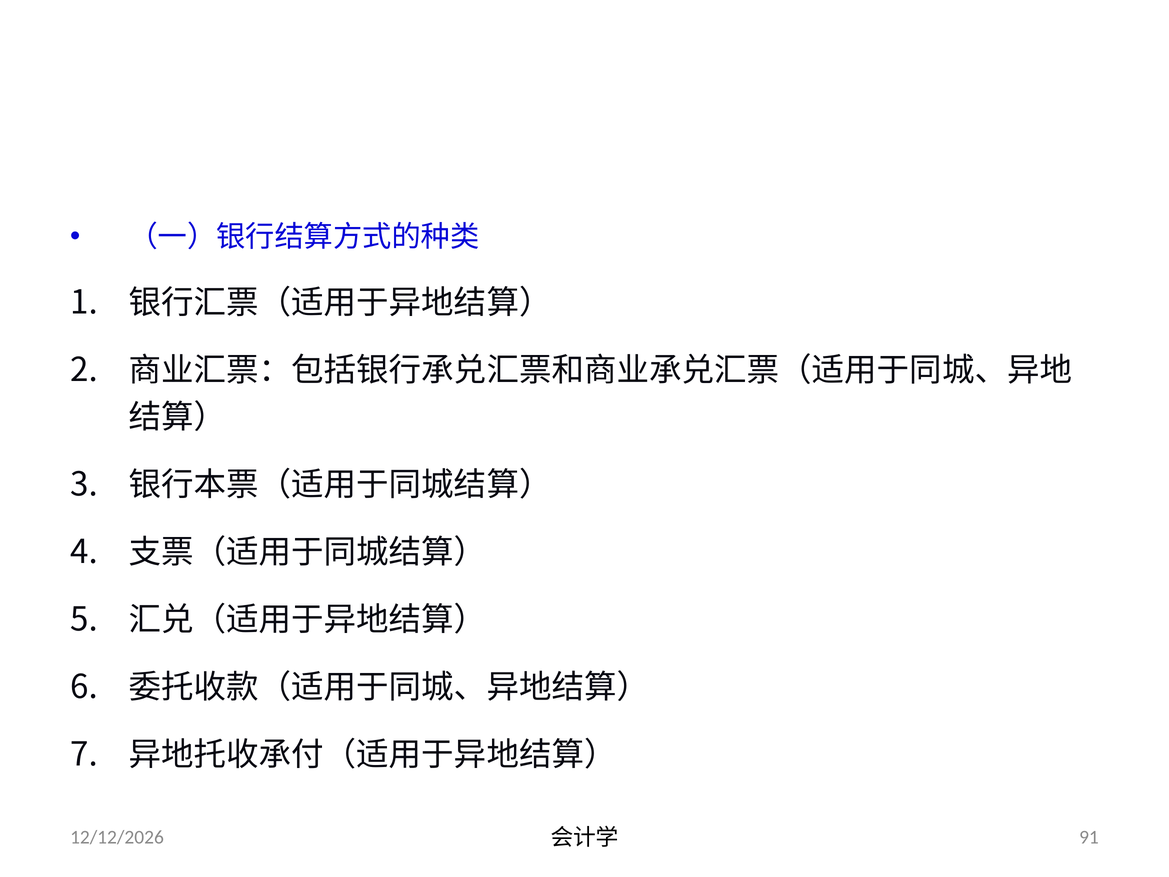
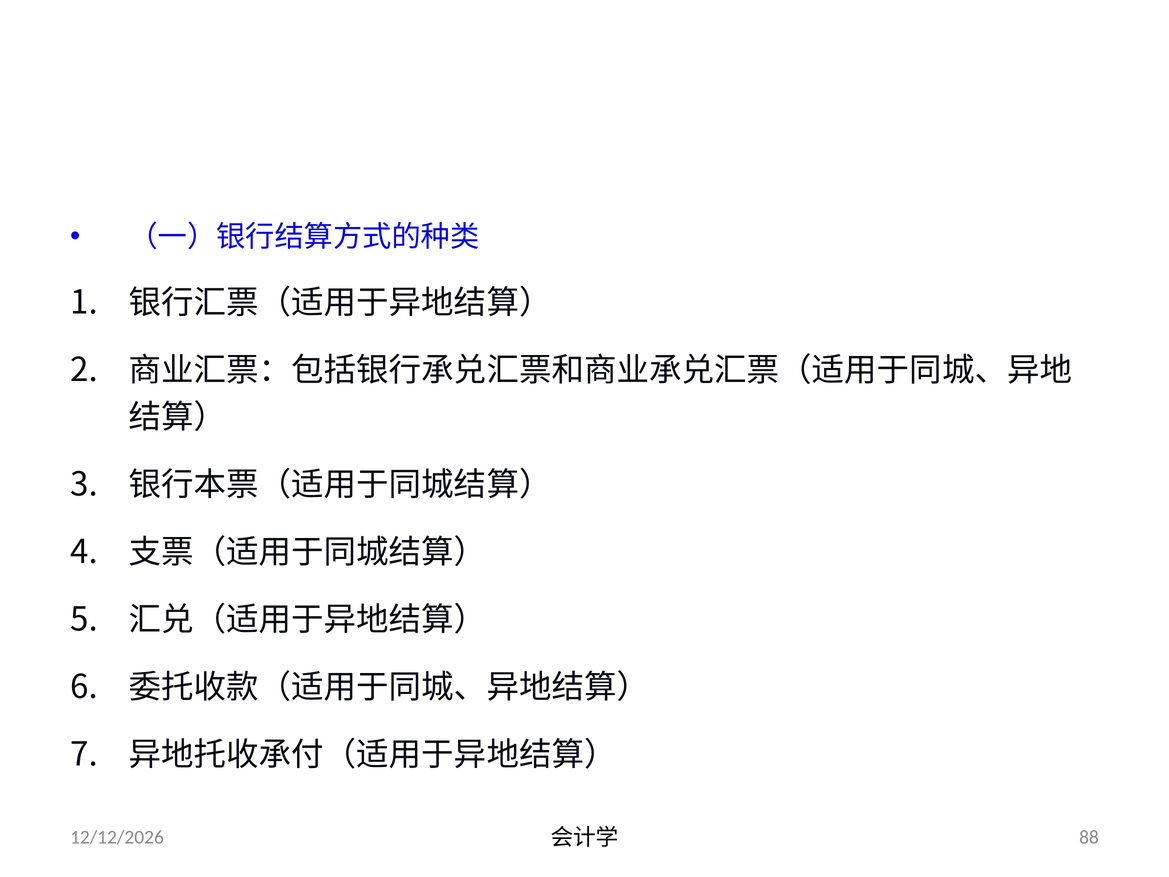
91: 91 -> 88
